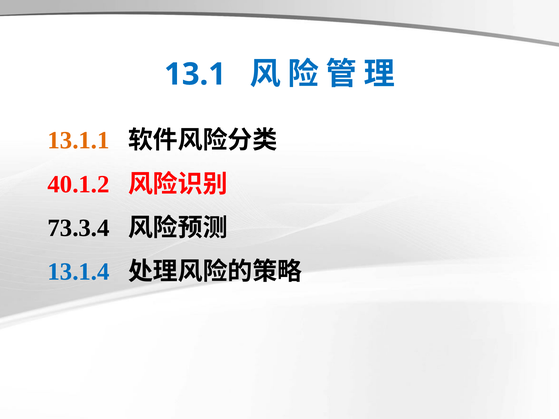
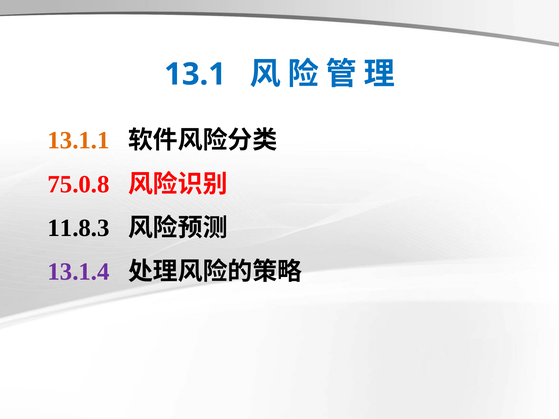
40.1.2: 40.1.2 -> 75.0.8
73.3.4: 73.3.4 -> 11.8.3
13.1.4 colour: blue -> purple
